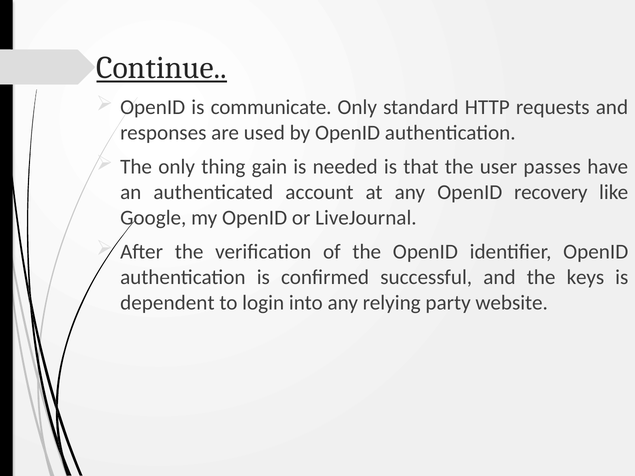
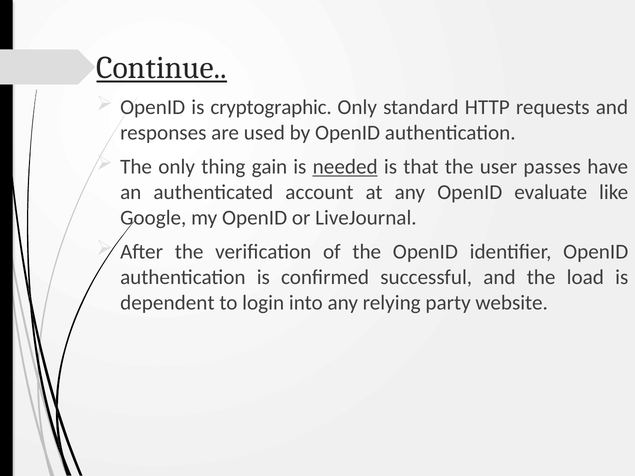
communicate: communicate -> cryptographic
needed underline: none -> present
recovery: recovery -> evaluate
keys: keys -> load
